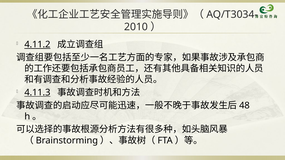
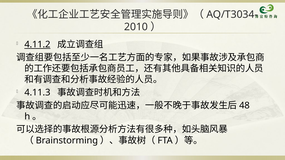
4.11.3 underline: present -> none
